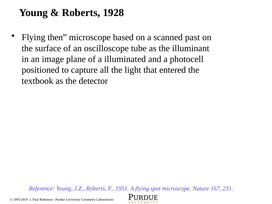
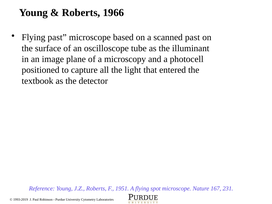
1928: 1928 -> 1966
Flying then: then -> past
illuminated: illuminated -> microscopy
